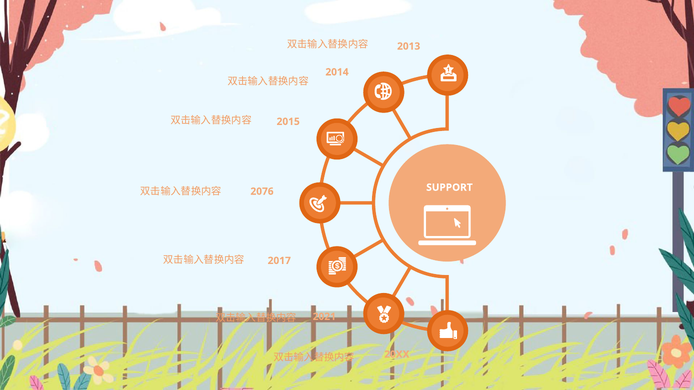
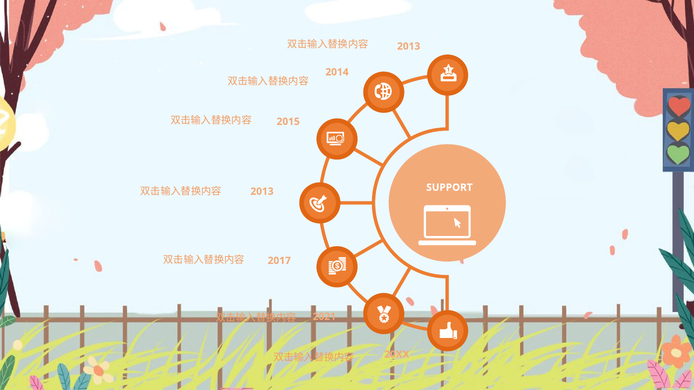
2076 at (262, 192): 2076 -> 2013
